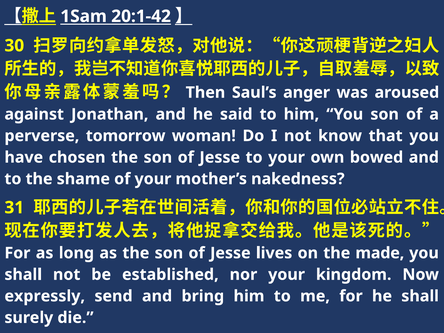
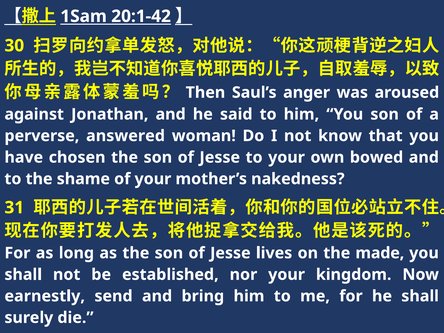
tomorrow: tomorrow -> answered
expressly: expressly -> earnestly
